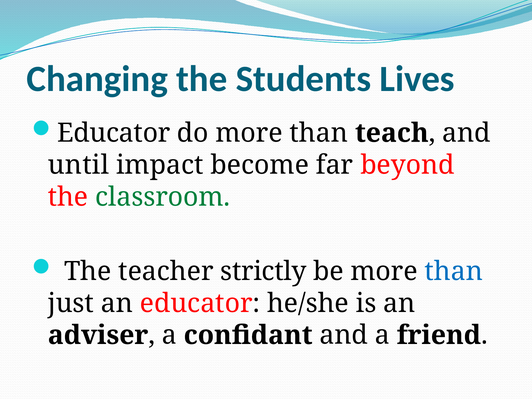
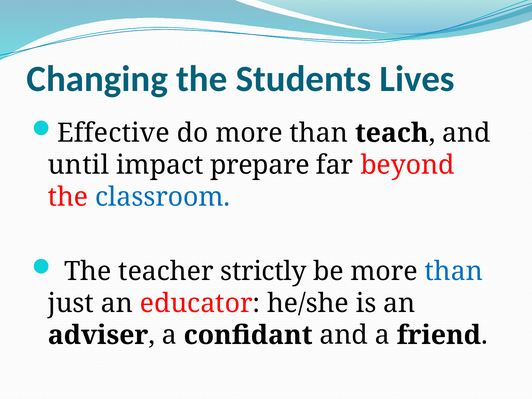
Educator at (114, 133): Educator -> Effective
become: become -> prepare
classroom colour: green -> blue
